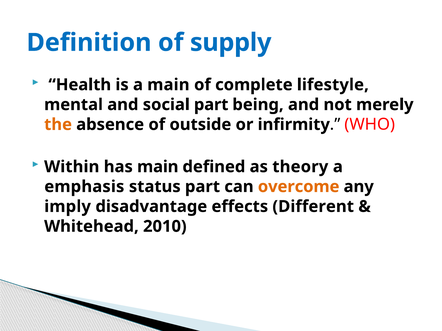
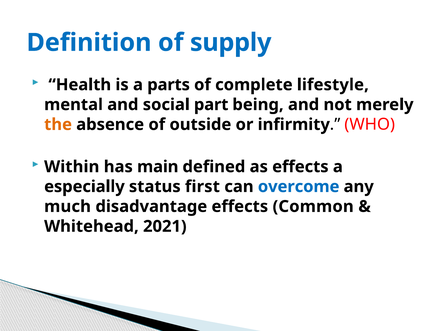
a main: main -> parts
as theory: theory -> effects
emphasis: emphasis -> especially
status part: part -> first
overcome colour: orange -> blue
imply: imply -> much
Different: Different -> Common
2010: 2010 -> 2021
